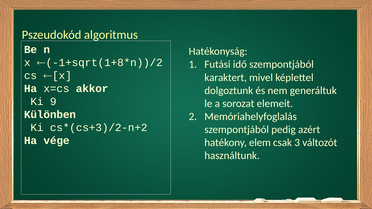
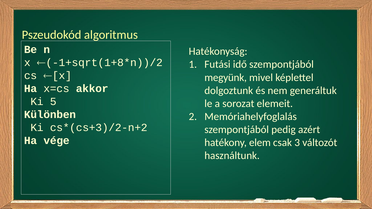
karaktert: karaktert -> megyünk
9: 9 -> 5
